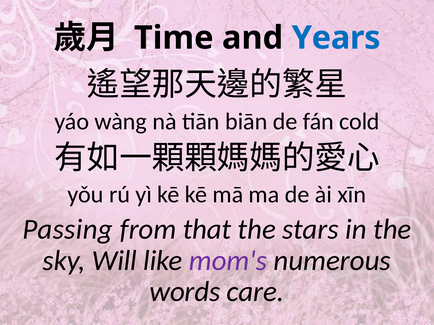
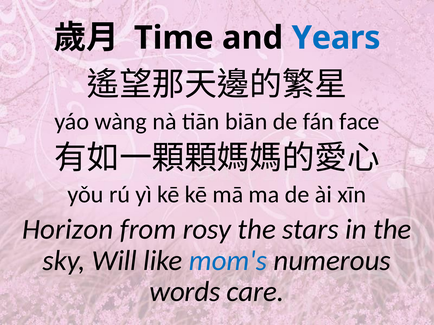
cold: cold -> face
Passing: Passing -> Horizon
that: that -> rosy
mom's colour: purple -> blue
